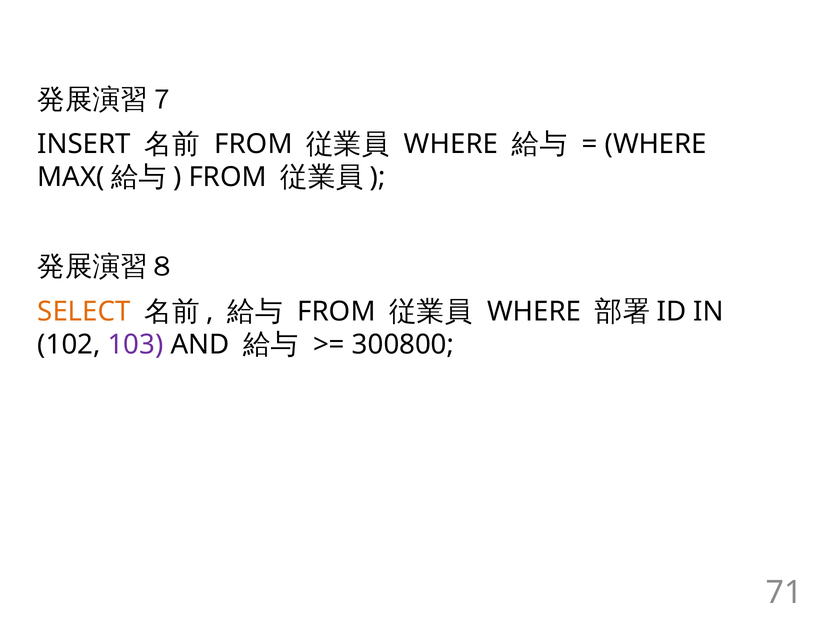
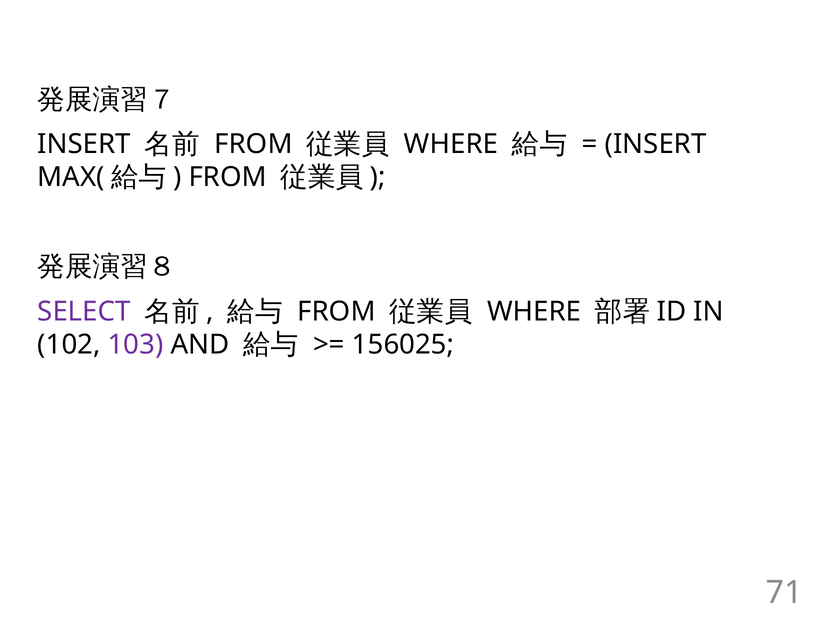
WHERE at (656, 144): WHERE -> INSERT
SELECT colour: orange -> purple
300800: 300800 -> 156025
